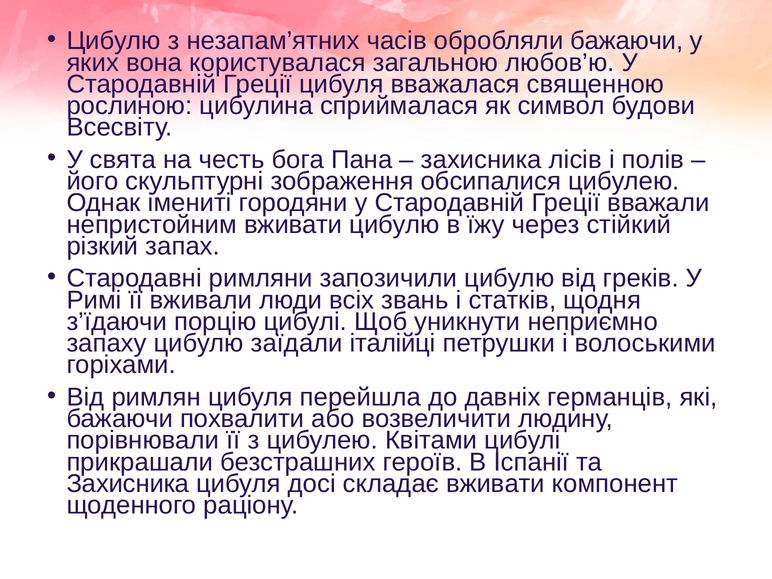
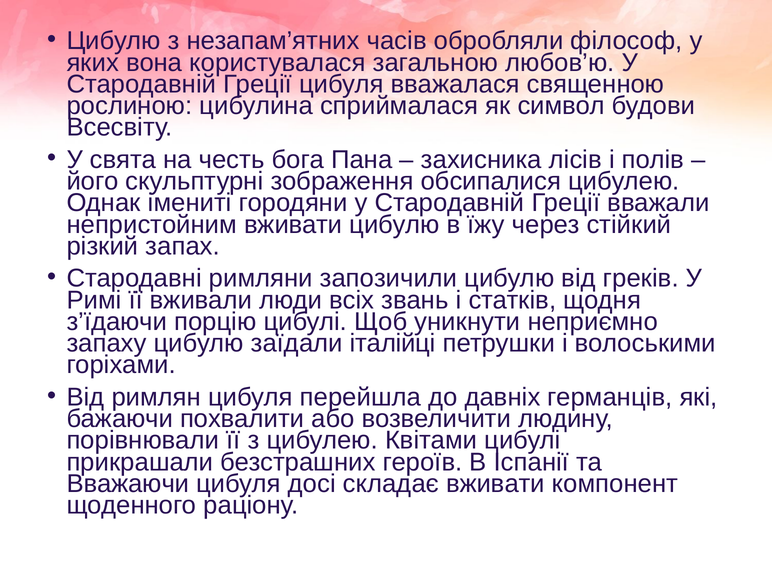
обробляли бажаючи: бажаючи -> філософ
Захисника at (128, 484): Захисника -> Вважаючи
